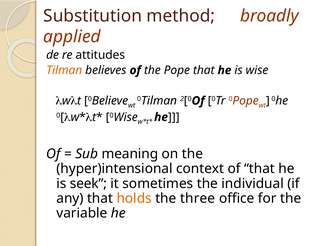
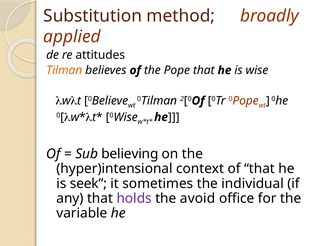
meaning: meaning -> believing
holds colour: orange -> purple
three: three -> avoid
